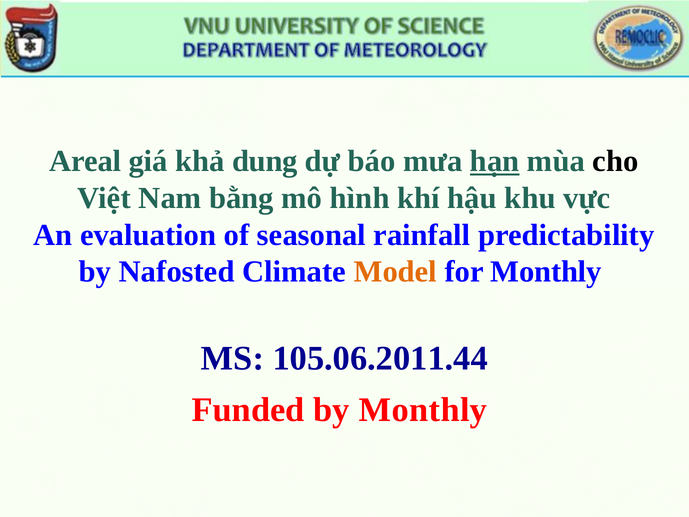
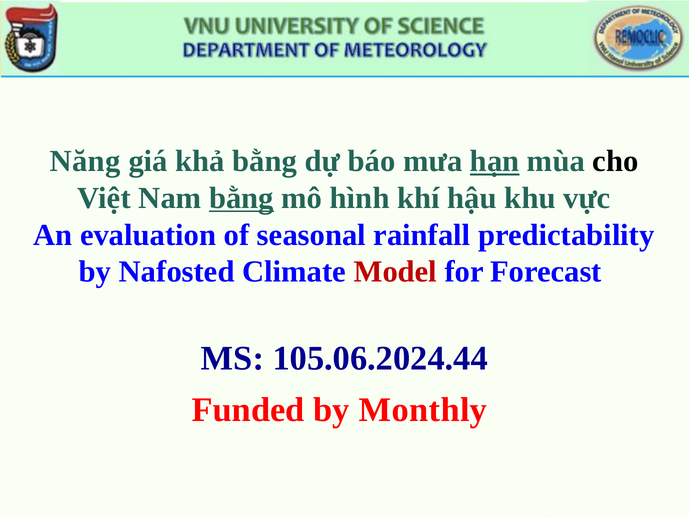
Areal: Areal -> Năng
khả dung: dung -> bằng
bằng at (241, 198) underline: none -> present
Model colour: orange -> red
for Monthly: Monthly -> Forecast
105.06.2011.44: 105.06.2011.44 -> 105.06.2024.44
